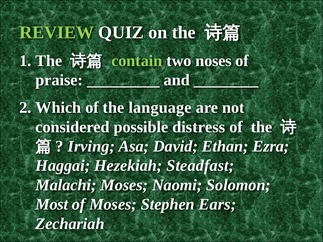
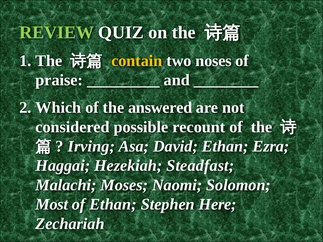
contain colour: light green -> yellow
language: language -> answered
distress: distress -> recount
of Moses: Moses -> Ethan
Ears: Ears -> Here
